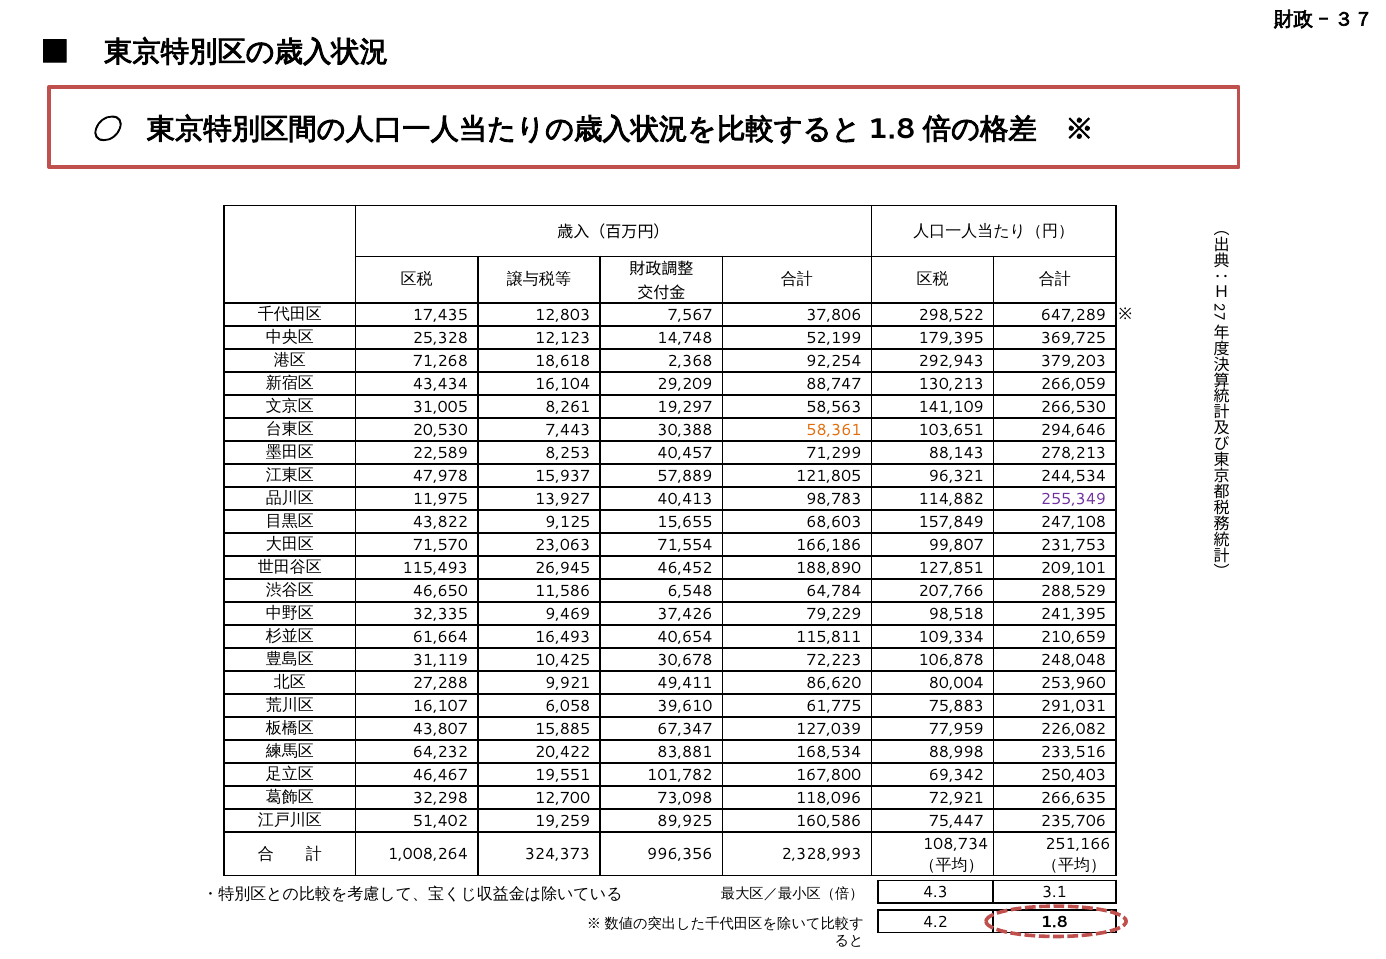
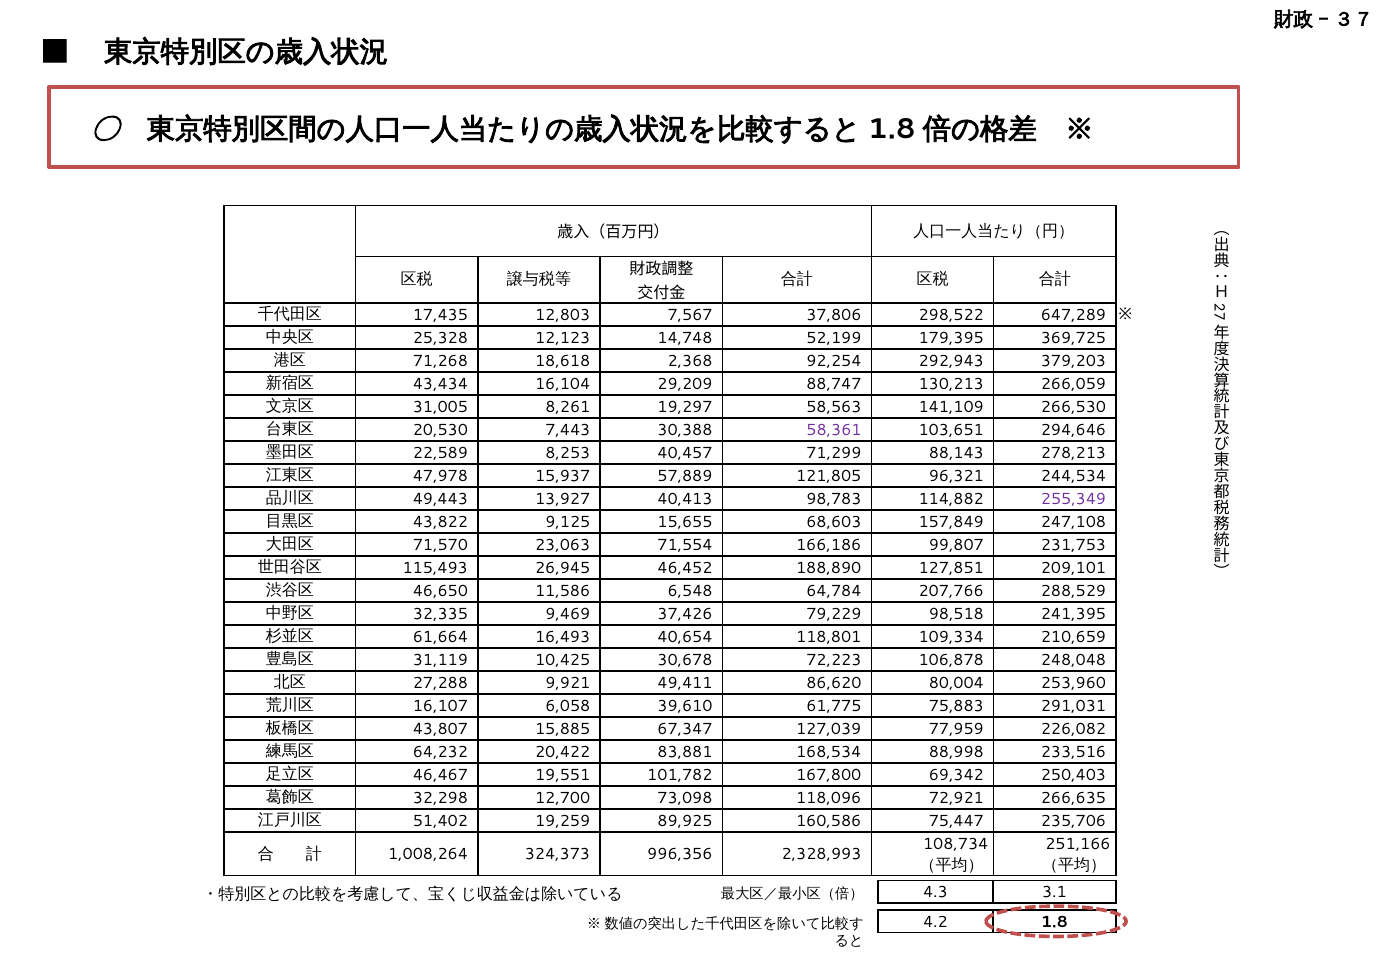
58,361 colour: orange -> purple
11,975: 11,975 -> 49,443
115,811: 115,811 -> 118,801
